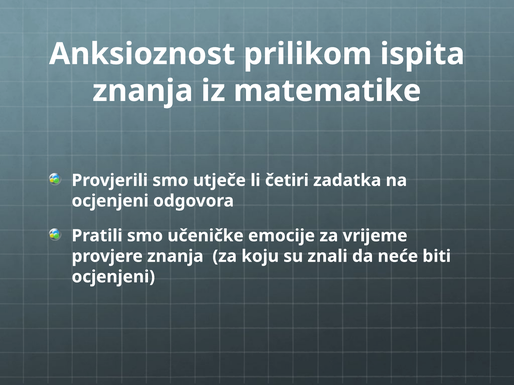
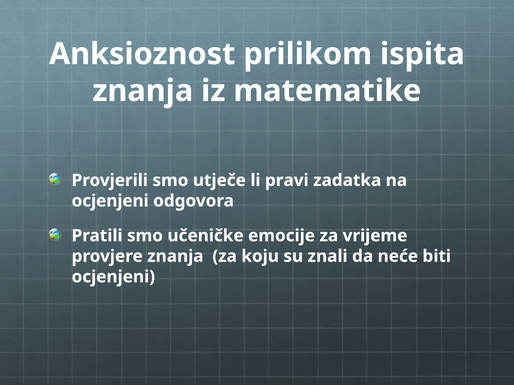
četiri: četiri -> pravi
